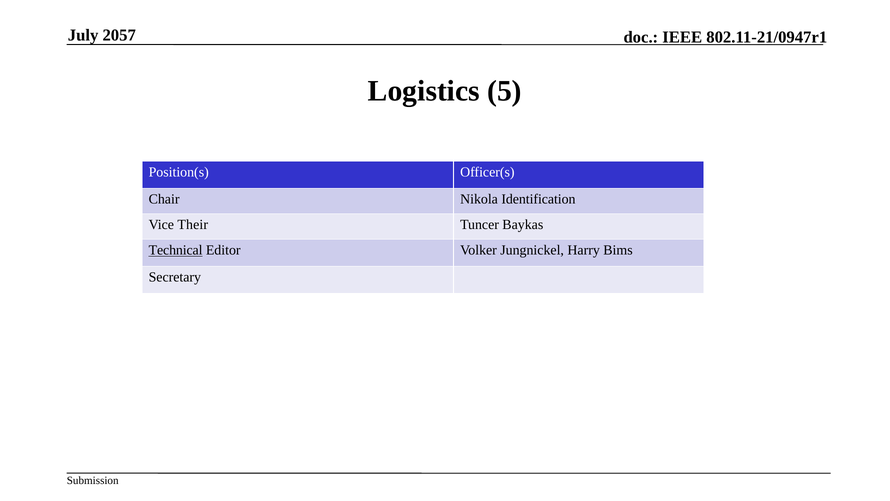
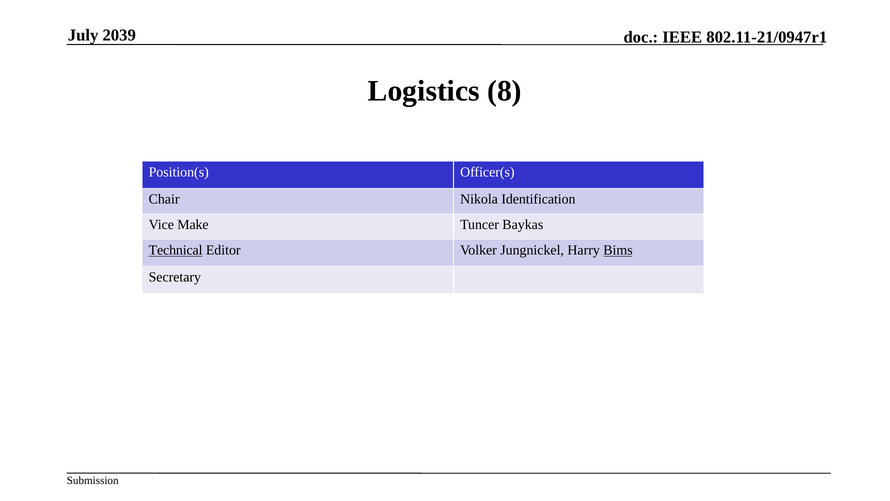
2057: 2057 -> 2039
5: 5 -> 8
Their: Their -> Make
Bims underline: none -> present
